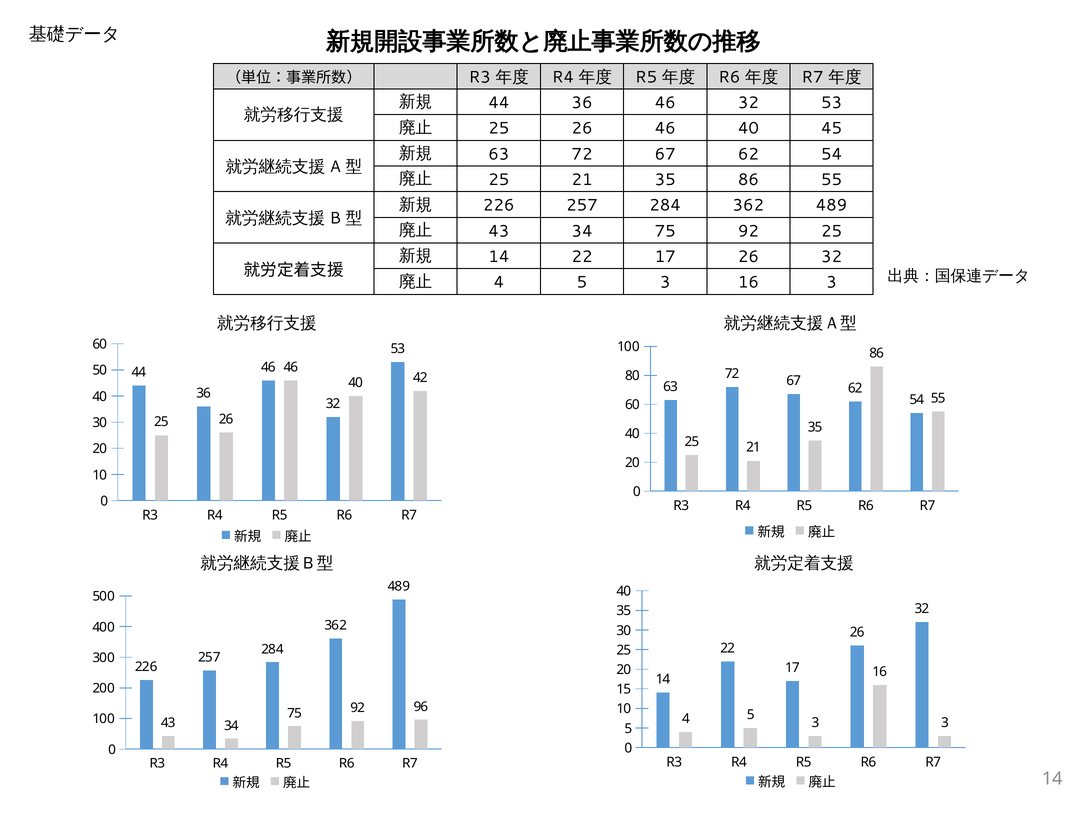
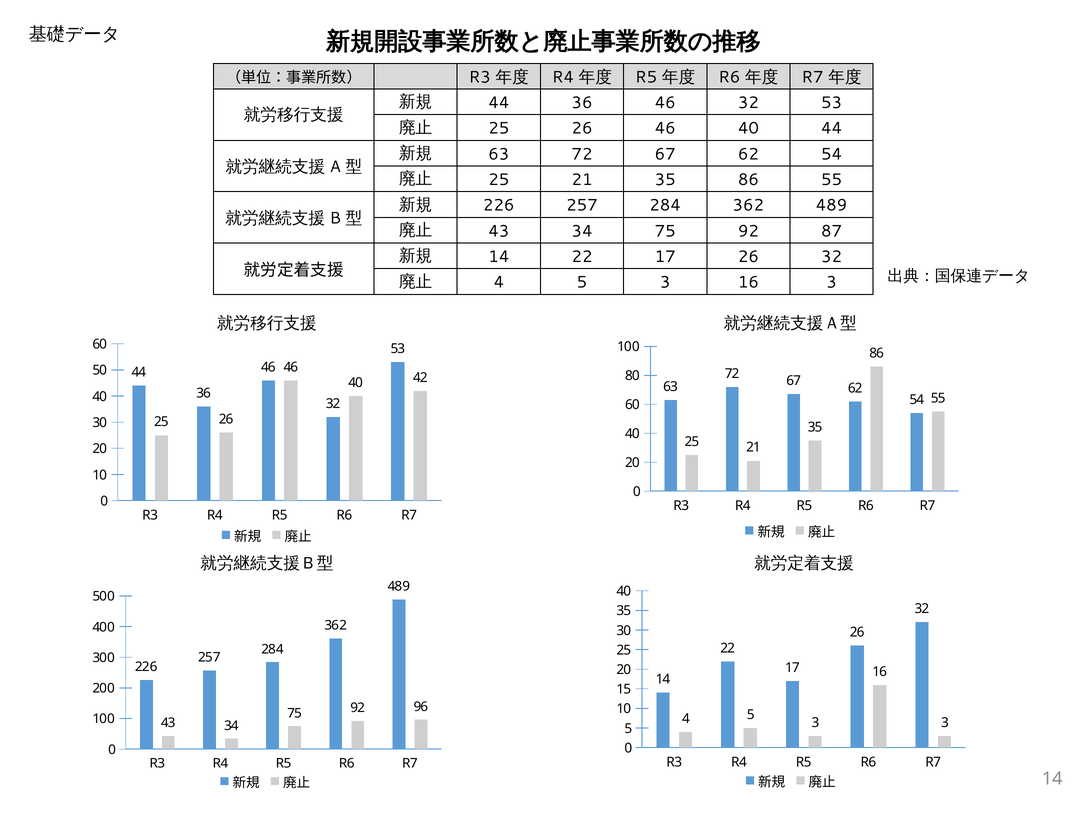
40 45: 45 -> 44
92 25: 25 -> 87
